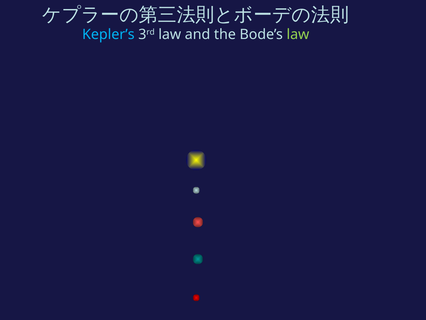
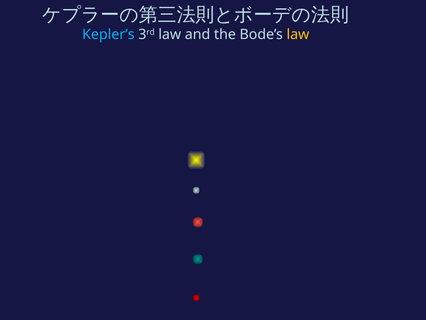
law at (298, 34) colour: light green -> yellow
